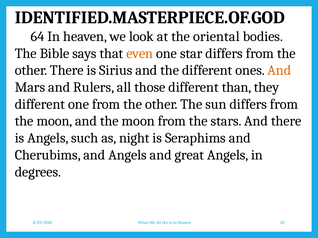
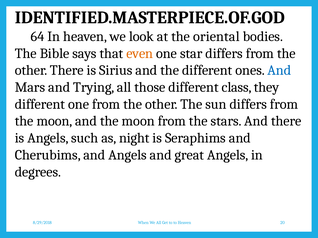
And at (279, 70) colour: orange -> blue
Rulers: Rulers -> Trying
than: than -> class
